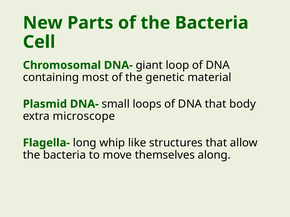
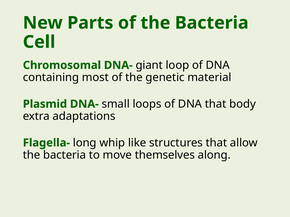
microscope: microscope -> adaptations
